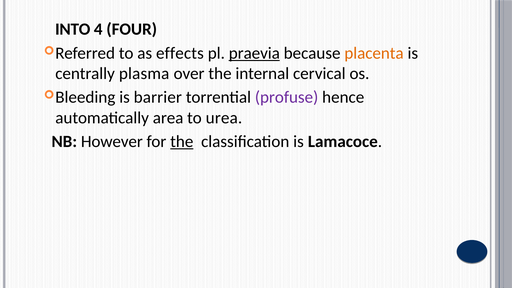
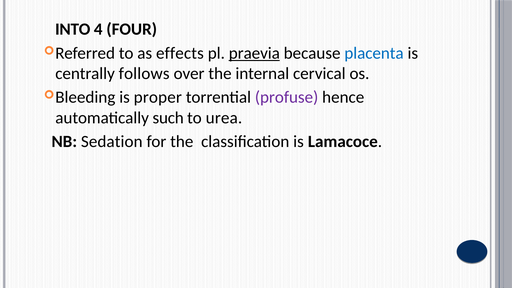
placenta colour: orange -> blue
plasma: plasma -> follows
barrier: barrier -> proper
area: area -> such
However: However -> Sedation
the at (182, 141) underline: present -> none
